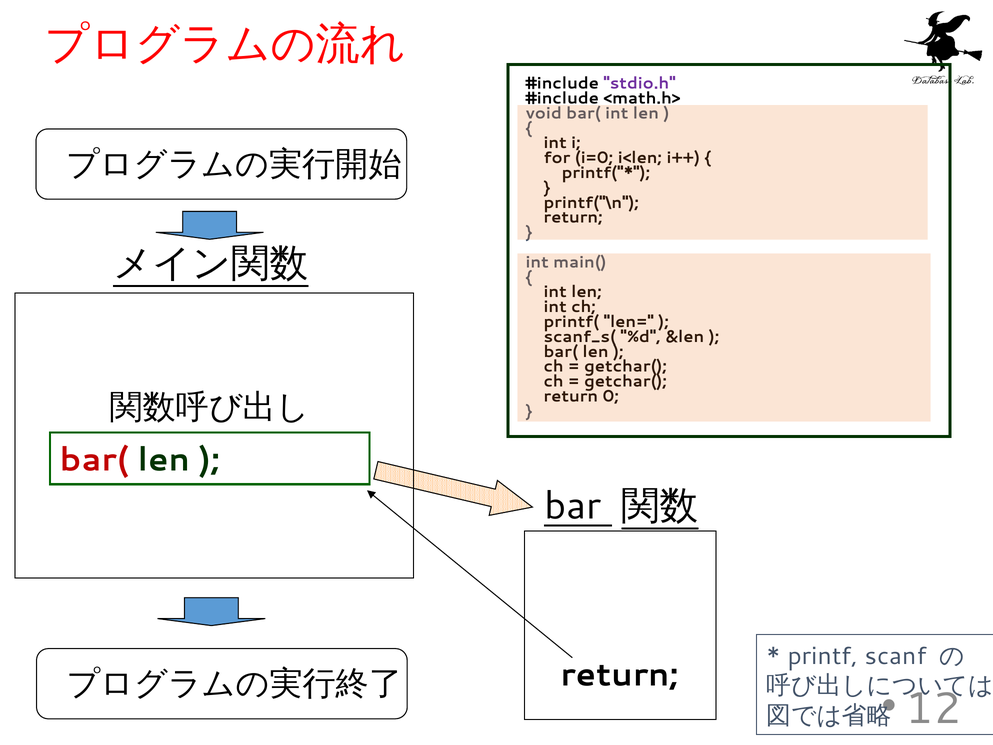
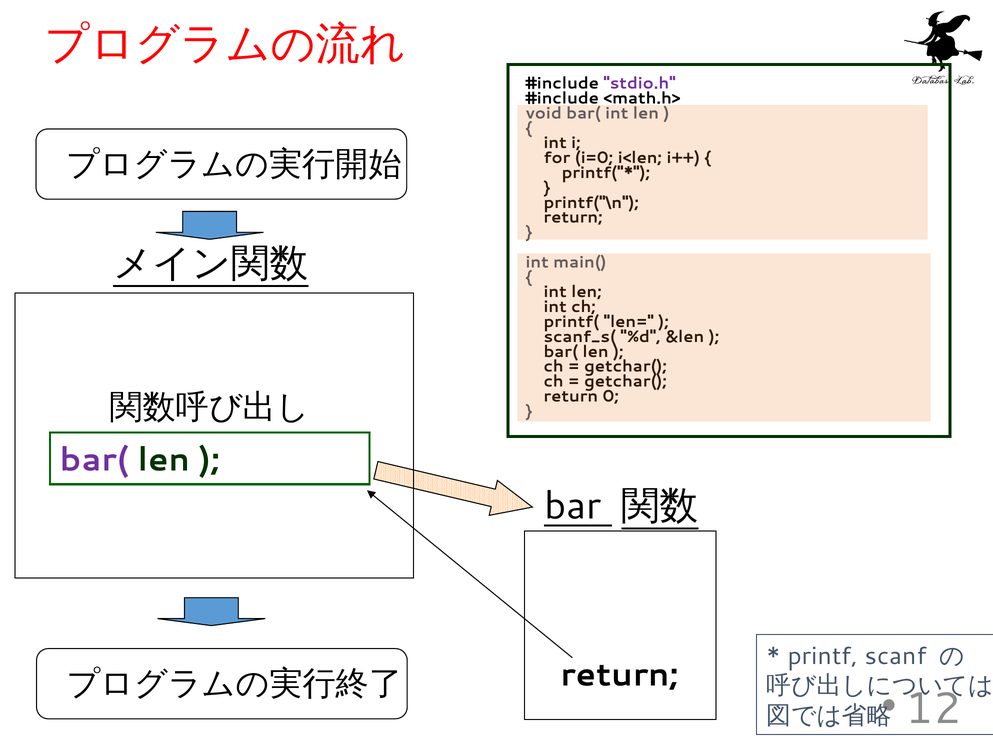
bar( at (94, 459) colour: red -> purple
